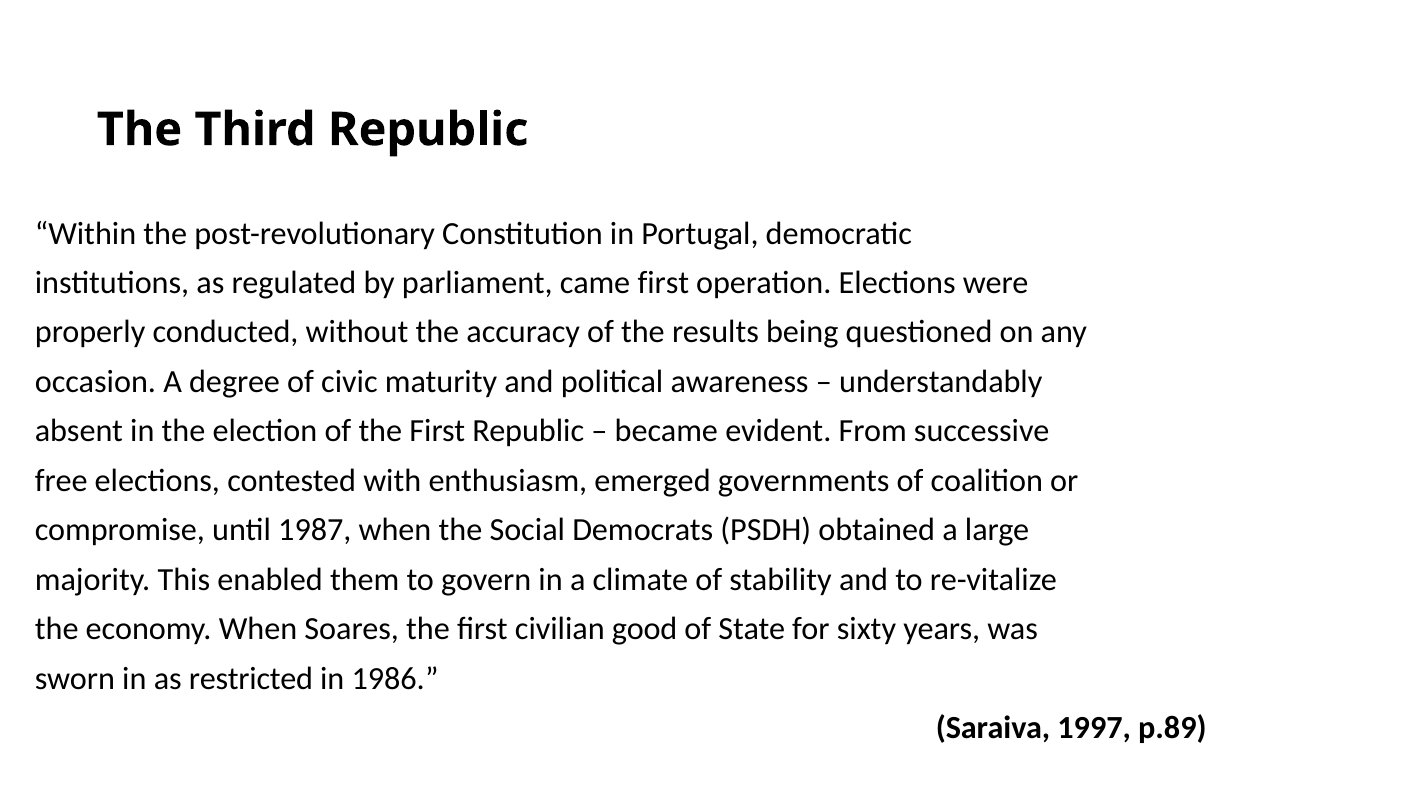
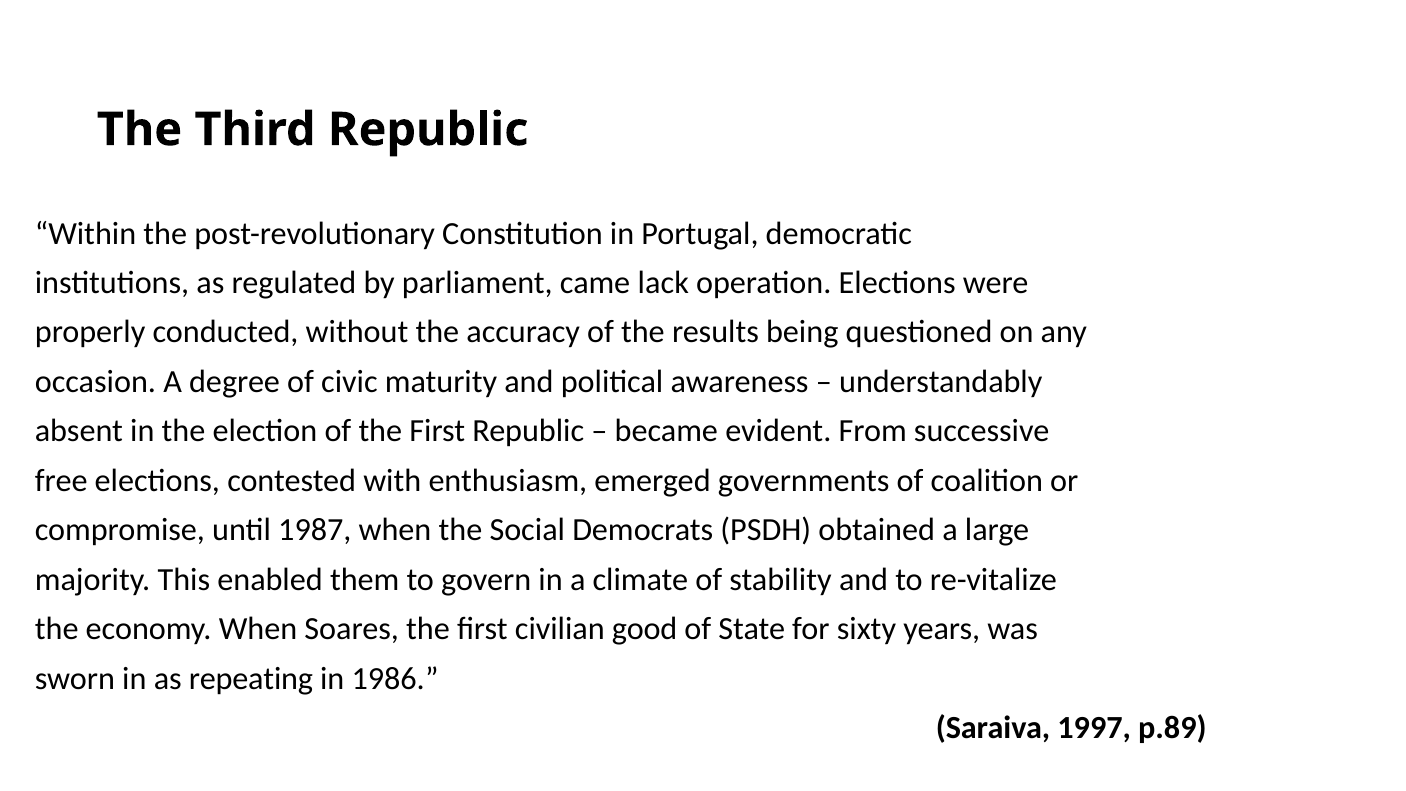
came first: first -> lack
restricted: restricted -> repeating
